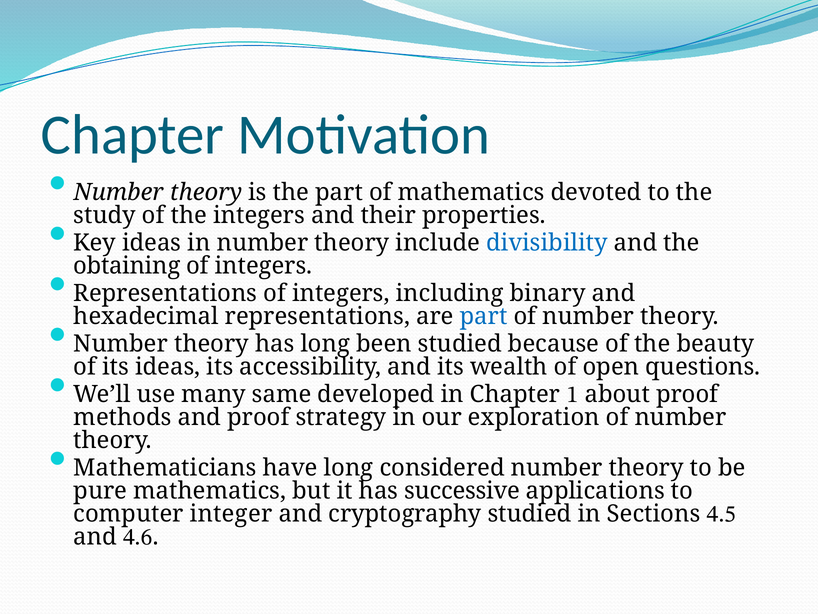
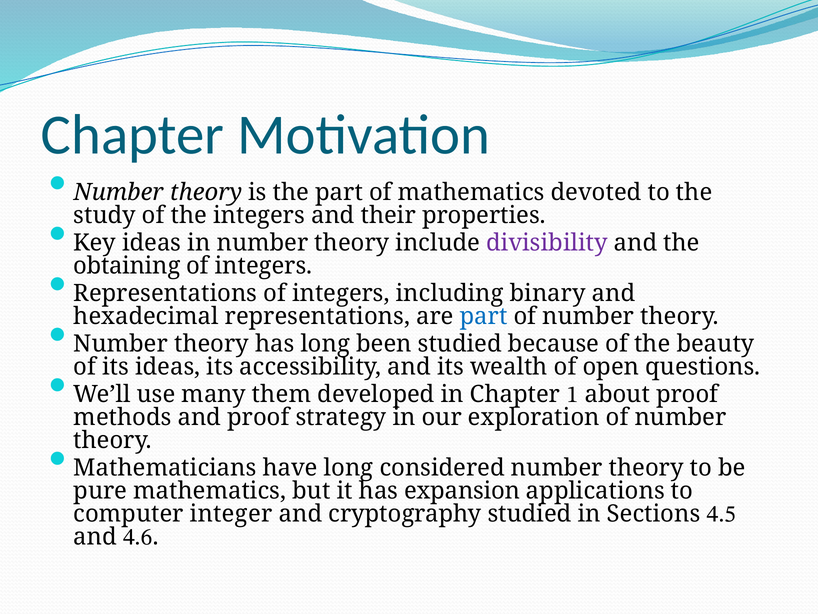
divisibility colour: blue -> purple
same: same -> them
successive: successive -> expansion
